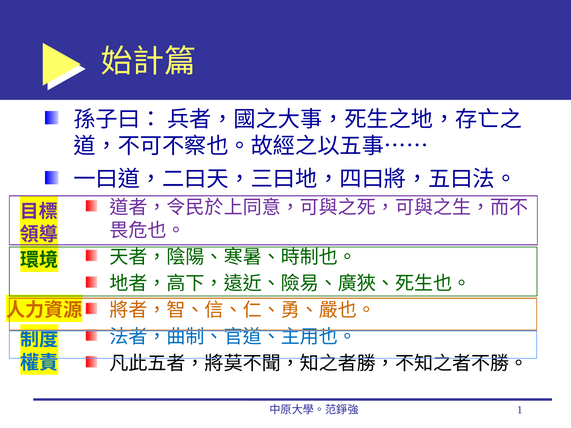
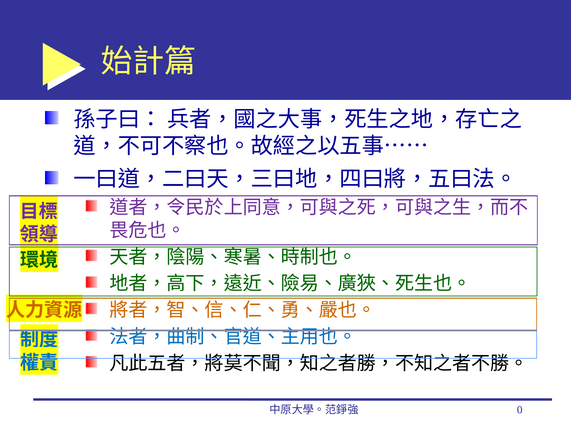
1: 1 -> 0
